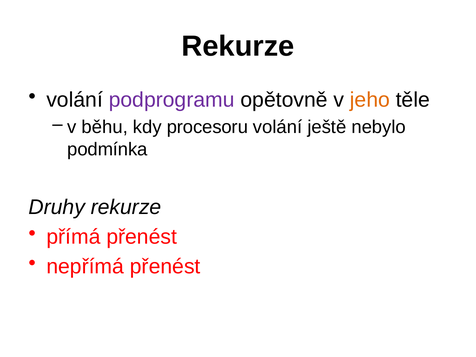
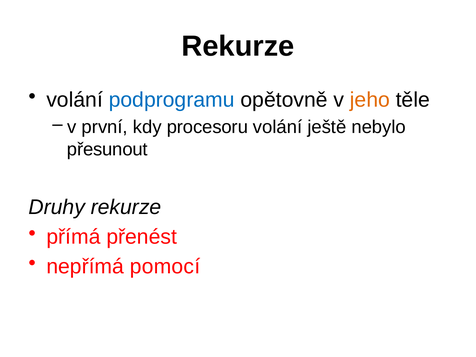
podprogramu colour: purple -> blue
běhu: běhu -> první
podmínka: podmínka -> přesunout
nepřímá přenést: přenést -> pomocí
